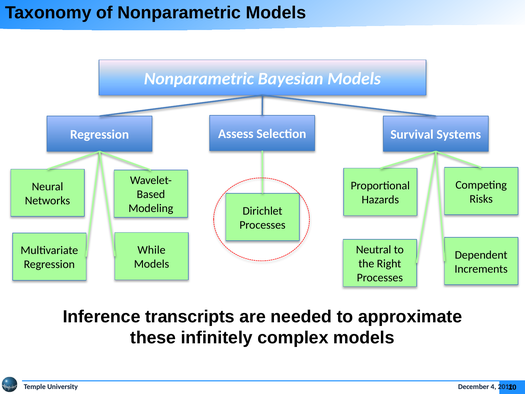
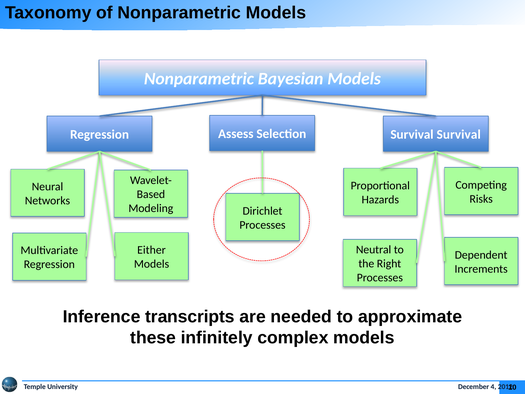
Survival Systems: Systems -> Survival
While: While -> Either
